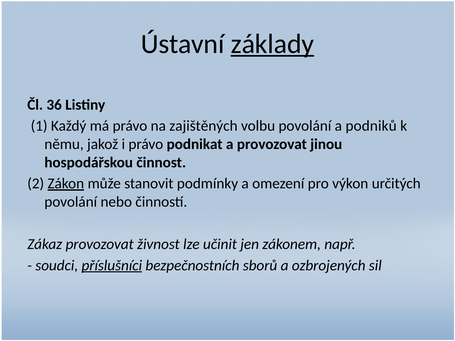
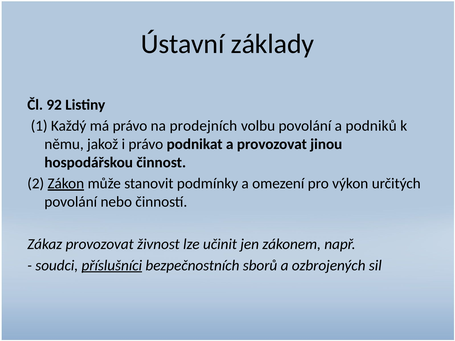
základy underline: present -> none
36: 36 -> 92
zajištěných: zajištěných -> prodejních
